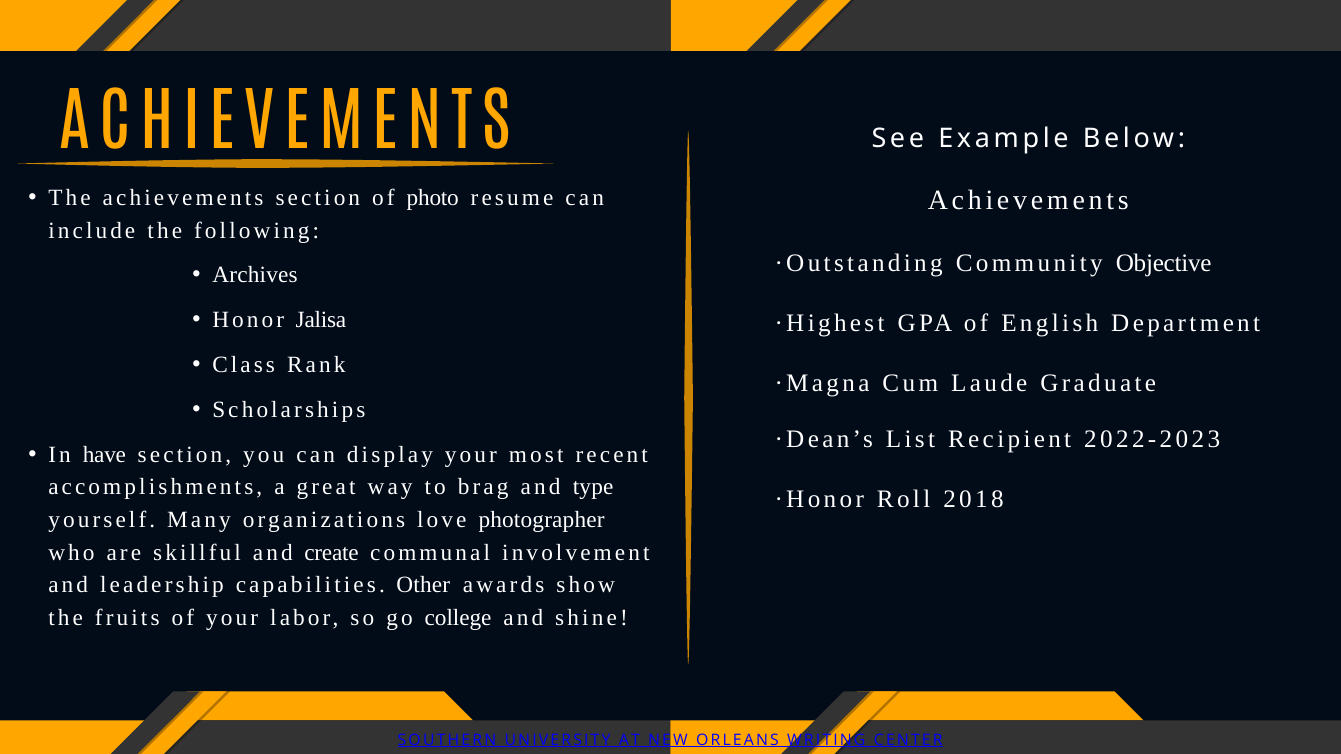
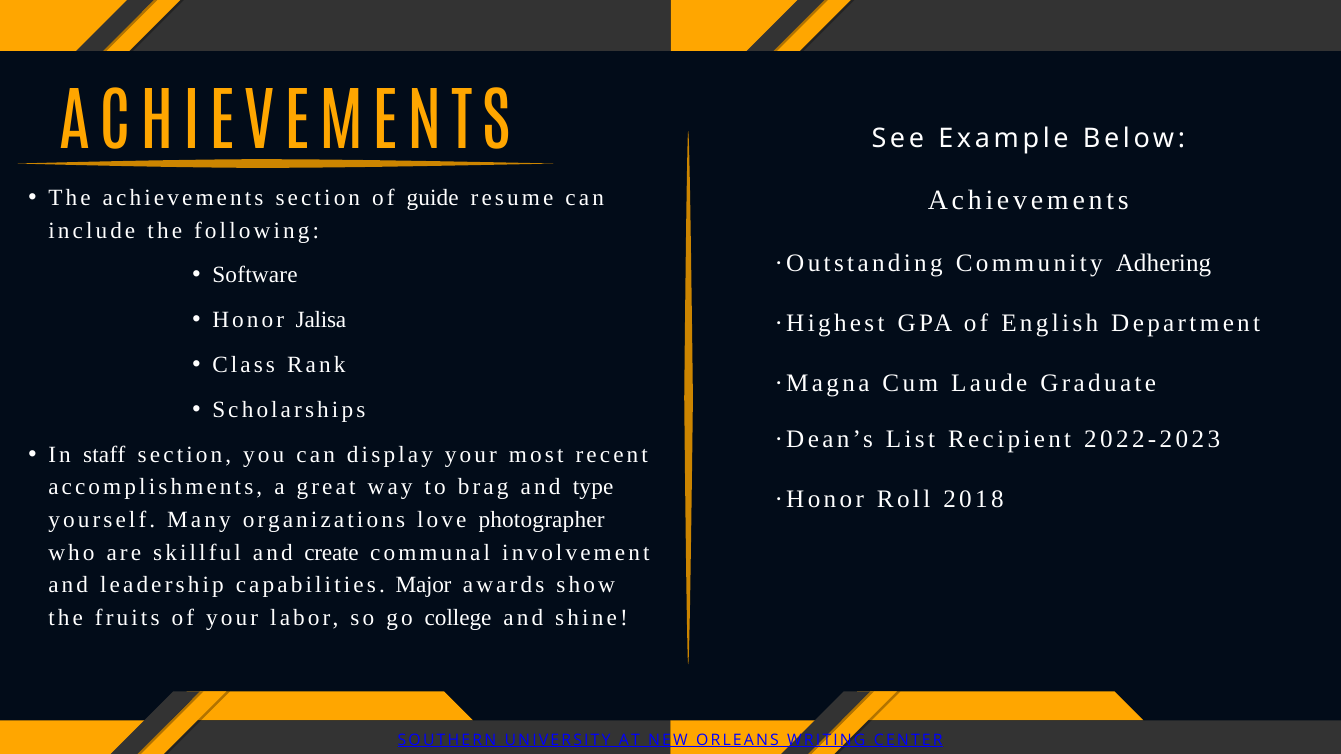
photo: photo -> guide
Objective: Objective -> Adhering
Archives: Archives -> Software
have: have -> staff
Other: Other -> Major
